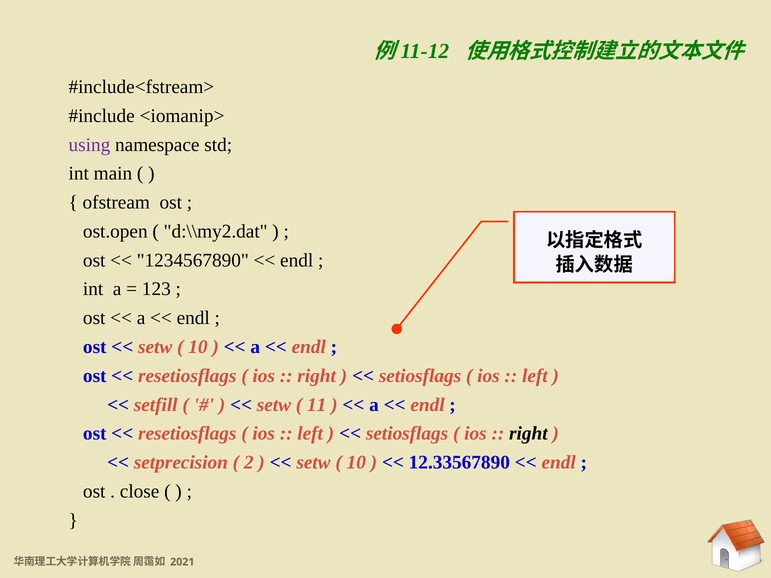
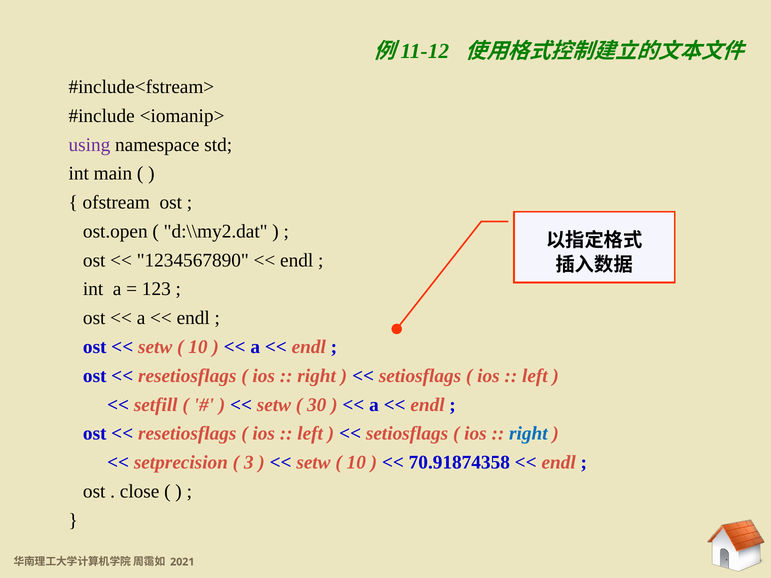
11: 11 -> 30
right at (528, 434) colour: black -> blue
2: 2 -> 3
12.33567890: 12.33567890 -> 70.91874358
